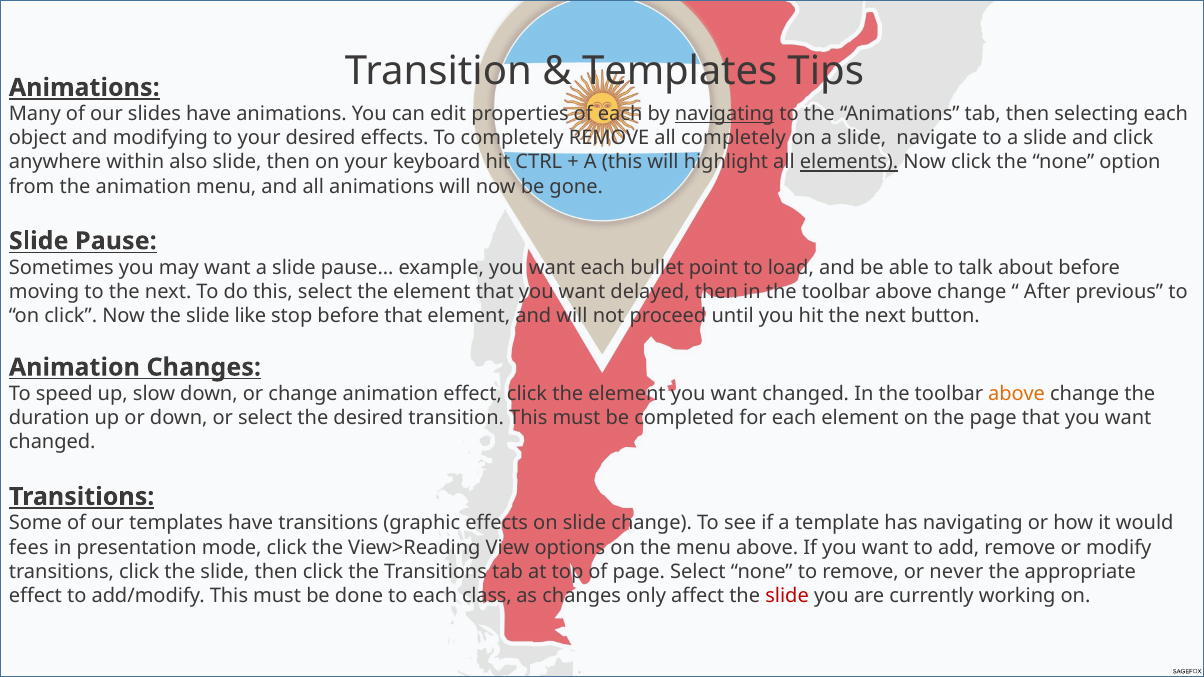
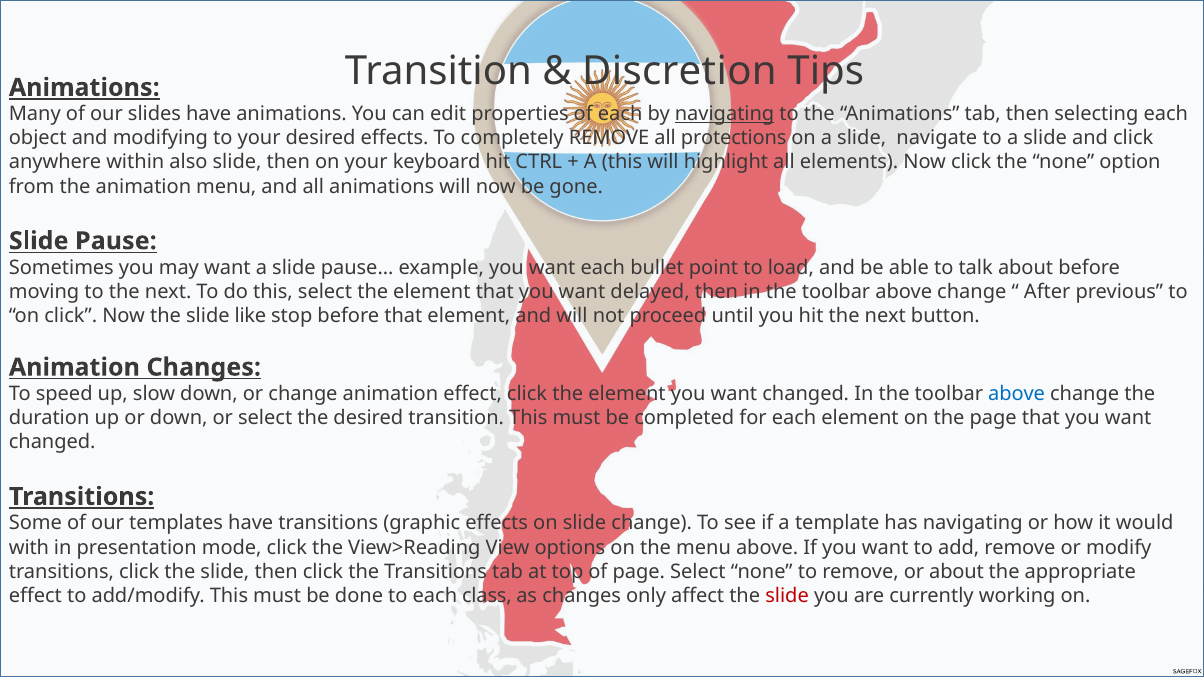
Templates at (680, 71): Templates -> Discretion
all completely: completely -> protections
elements underline: present -> none
above at (1017, 394) colour: orange -> blue
fees: fees -> with
or never: never -> about
